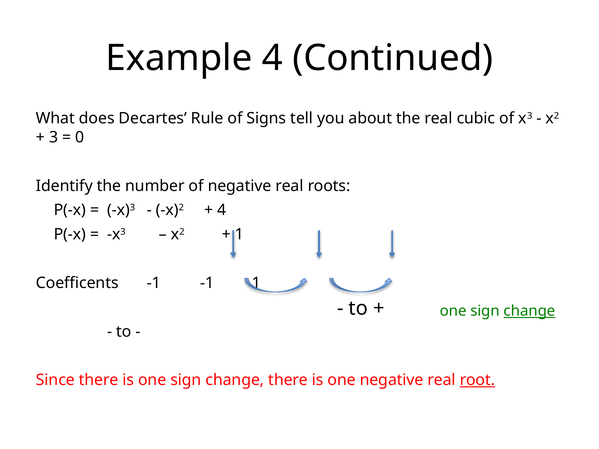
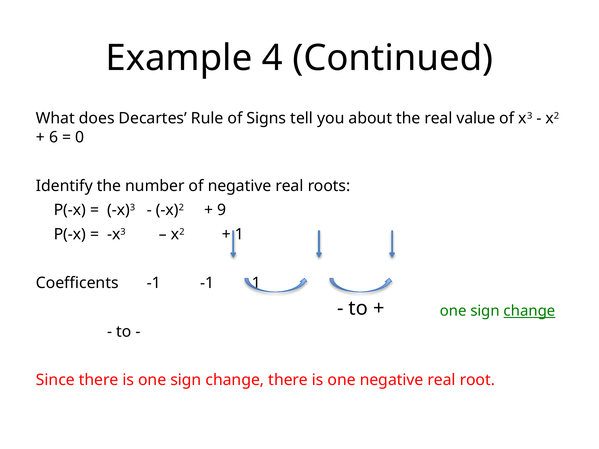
cubic: cubic -> value
3: 3 -> 6
4 at (222, 210): 4 -> 9
root underline: present -> none
